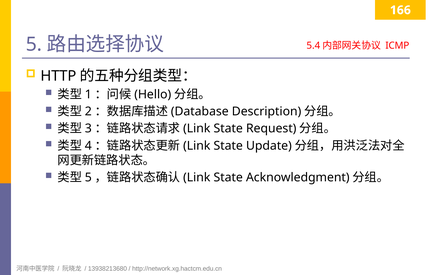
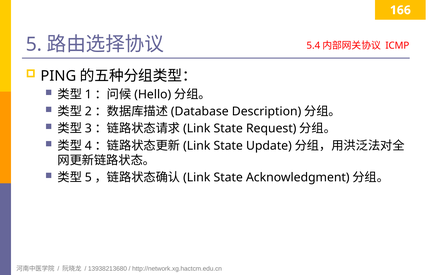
HTTP: HTTP -> PING
